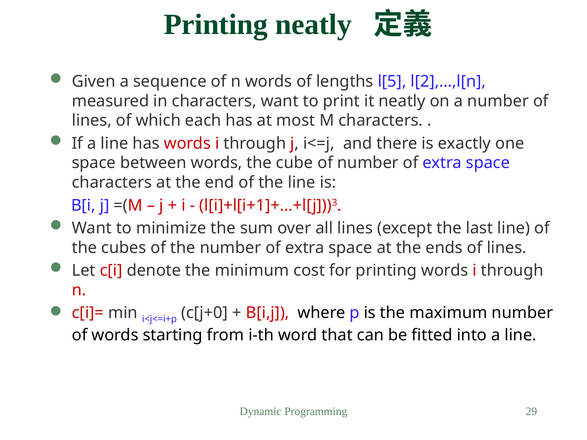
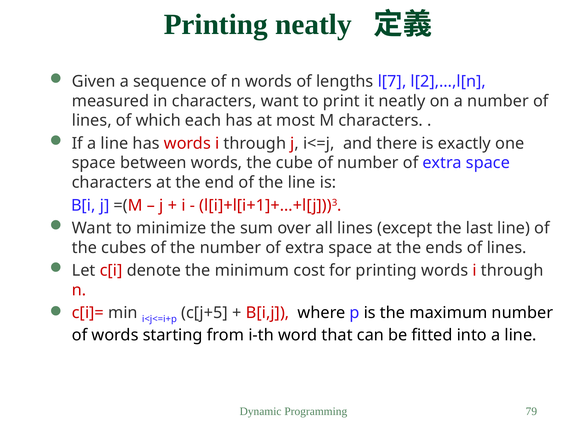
l[5: l[5 -> l[7
c[j+0: c[j+0 -> c[j+5
29: 29 -> 79
